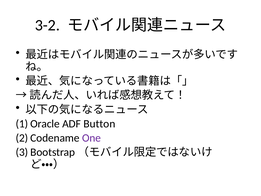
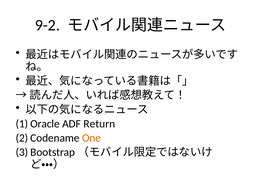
3-2: 3-2 -> 9-2
Button: Button -> Return
One colour: purple -> orange
